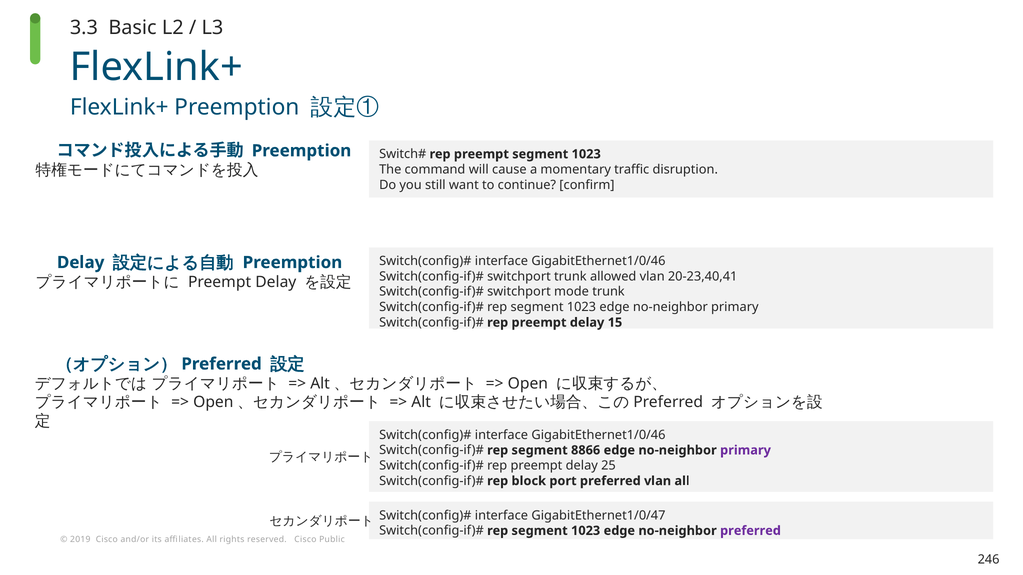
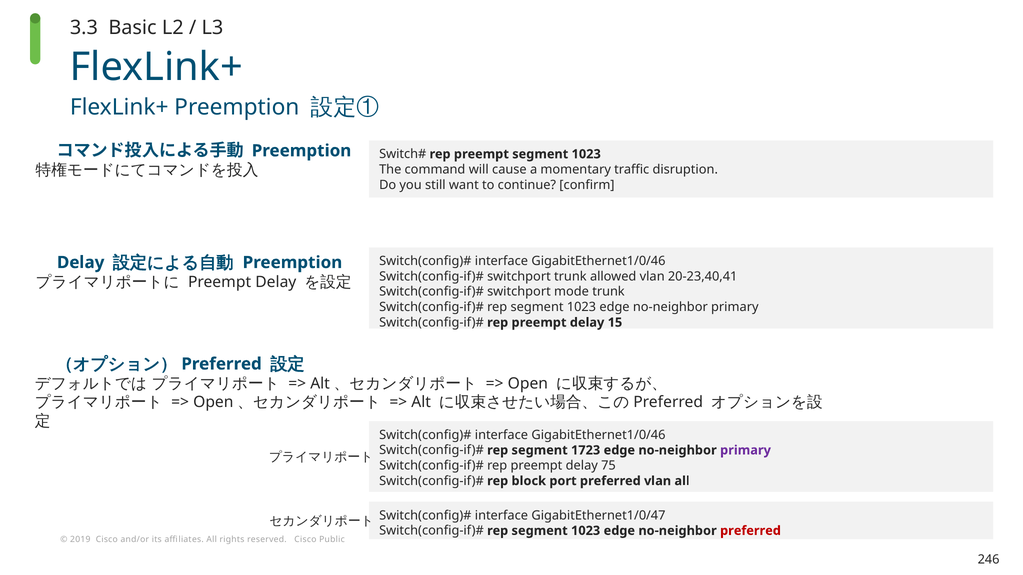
8866: 8866 -> 1723
25: 25 -> 75
preferred at (750, 531) colour: purple -> red
